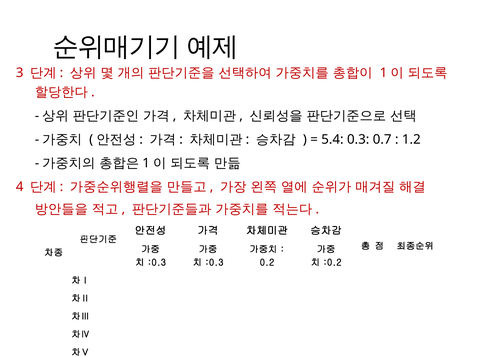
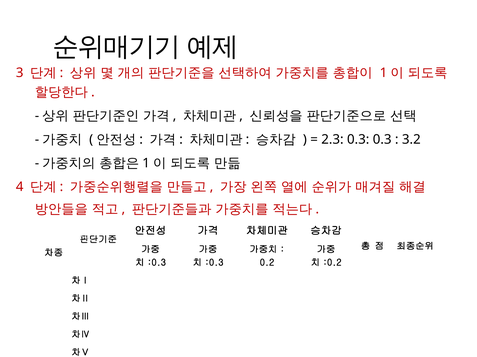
5.4: 5.4 -> 2.3
0.3 0.7: 0.7 -> 0.3
1.2: 1.2 -> 3.2
